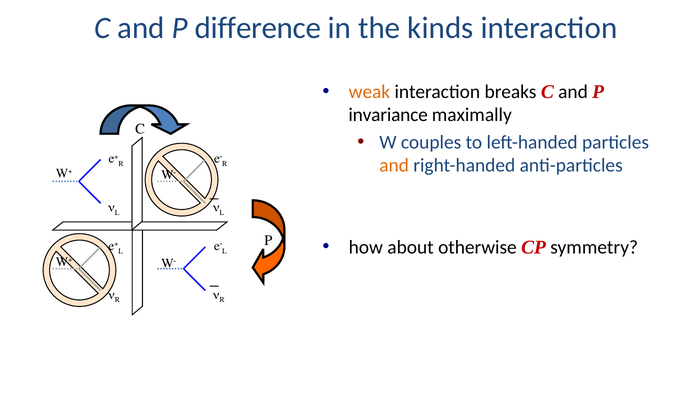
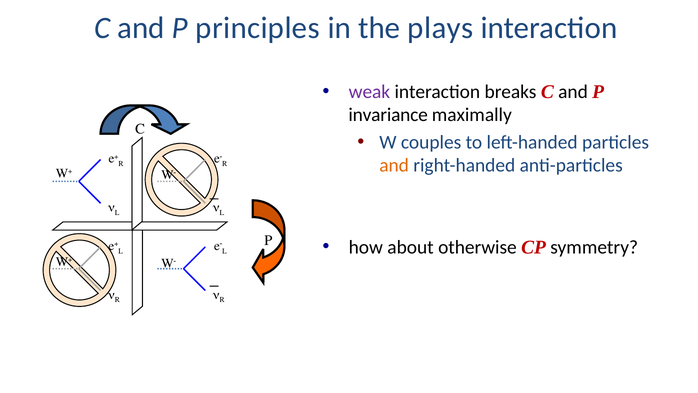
difference: difference -> principles
kinds: kinds -> plays
weak colour: orange -> purple
